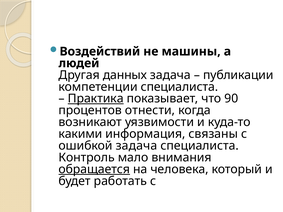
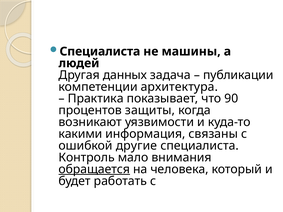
Воздействий at (100, 52): Воздействий -> Специалиста
компетенции специалиста: специалиста -> архитектура
Практика underline: present -> none
отнести: отнести -> защиты
ошибкой задача: задача -> другие
